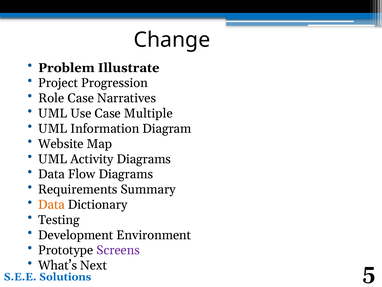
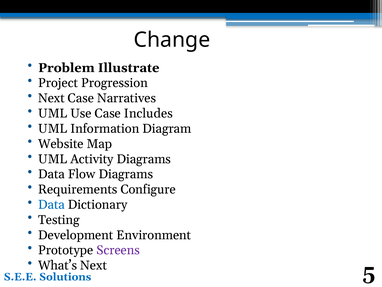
Role at (51, 98): Role -> Next
Multiple: Multiple -> Includes
Summary: Summary -> Configure
Data at (51, 204) colour: orange -> blue
